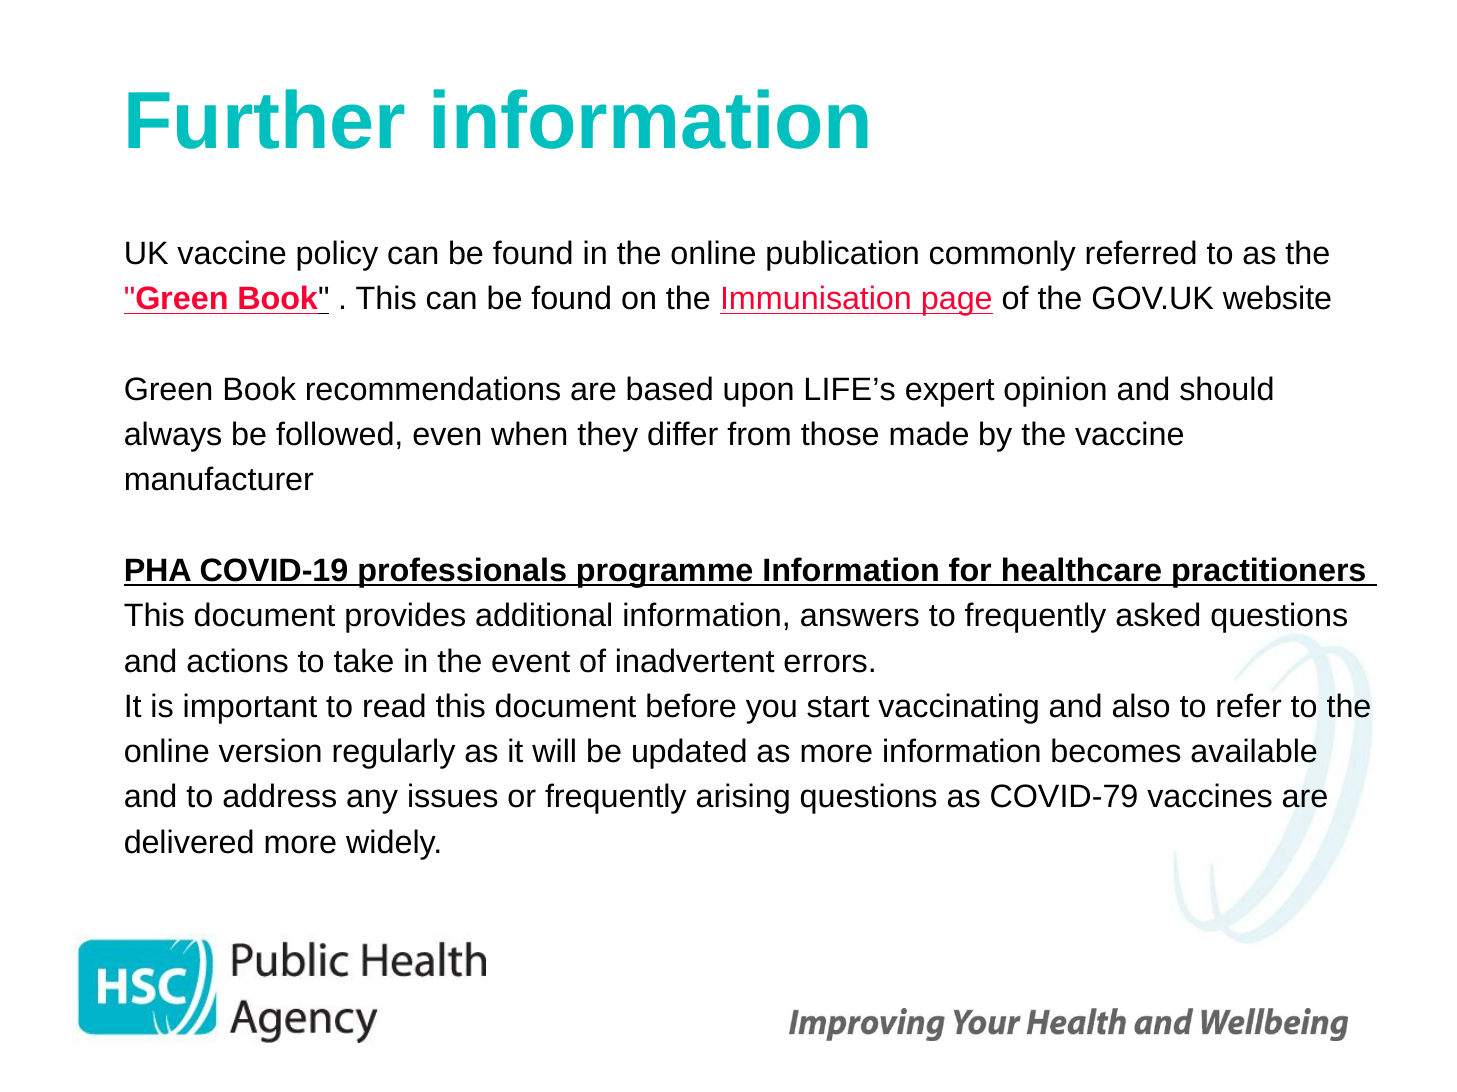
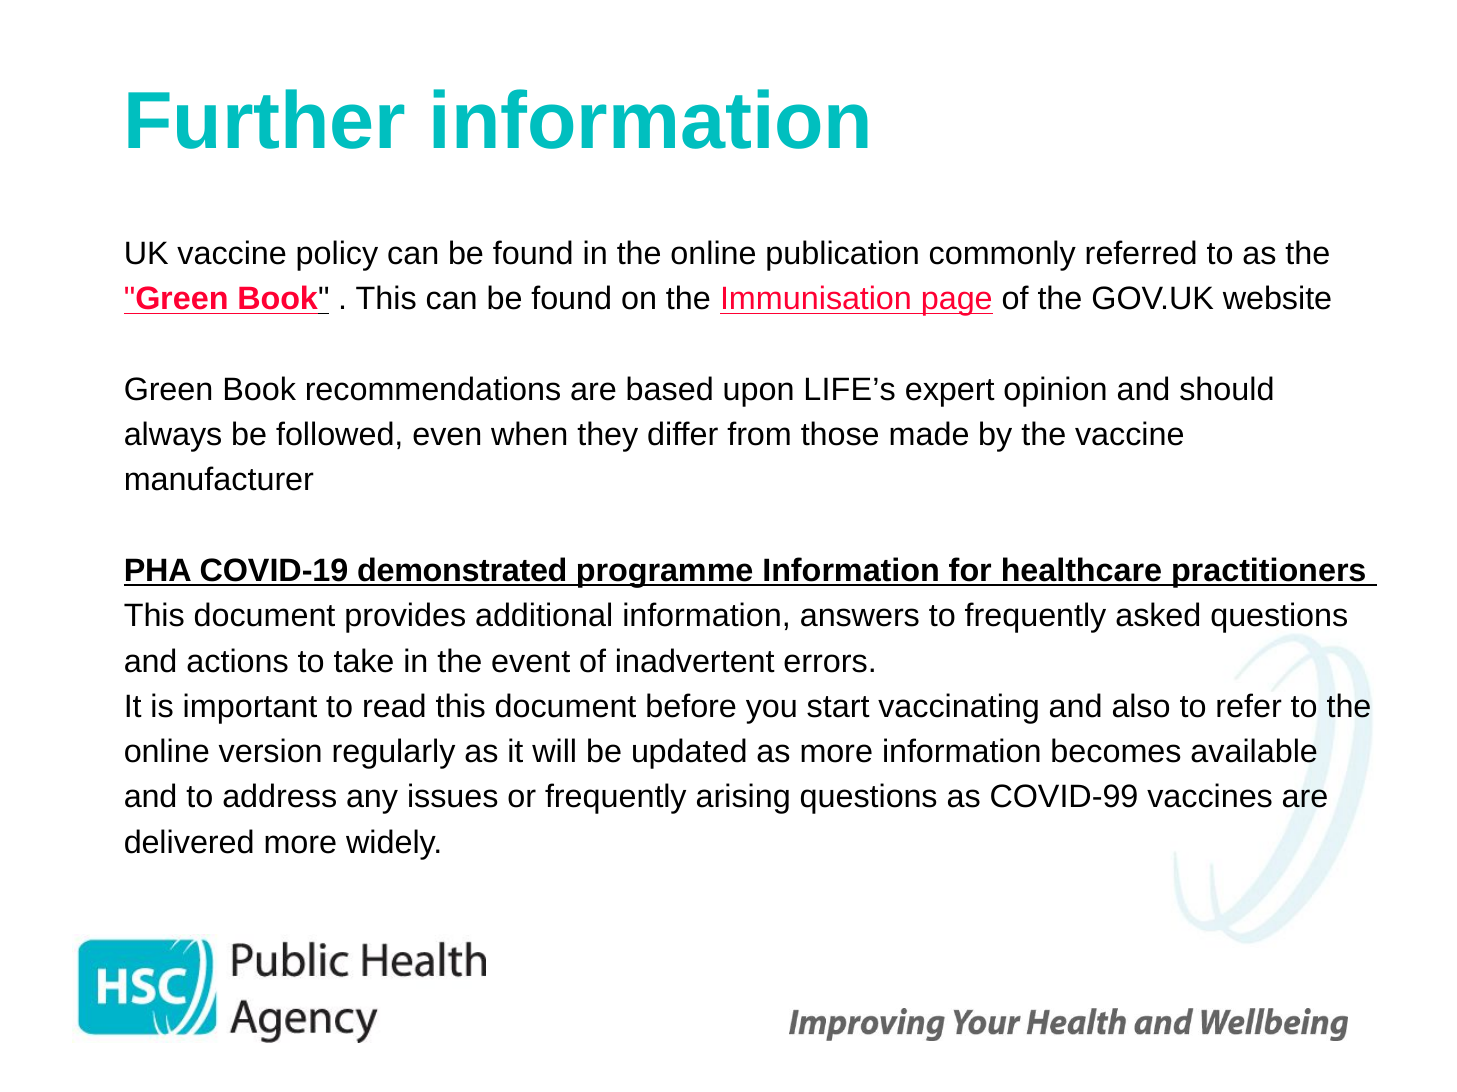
professionals: professionals -> demonstrated
COVID-79: COVID-79 -> COVID-99
